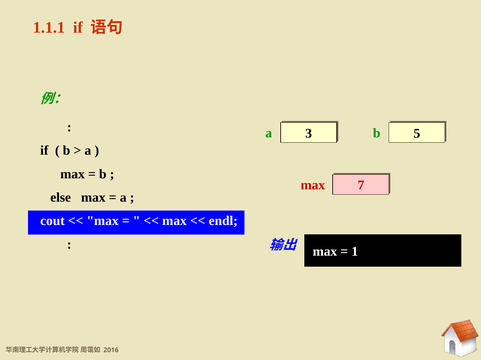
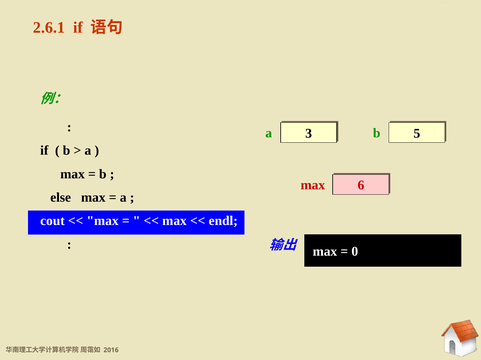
1.1.1: 1.1.1 -> 2.6.1
7: 7 -> 6
1: 1 -> 0
